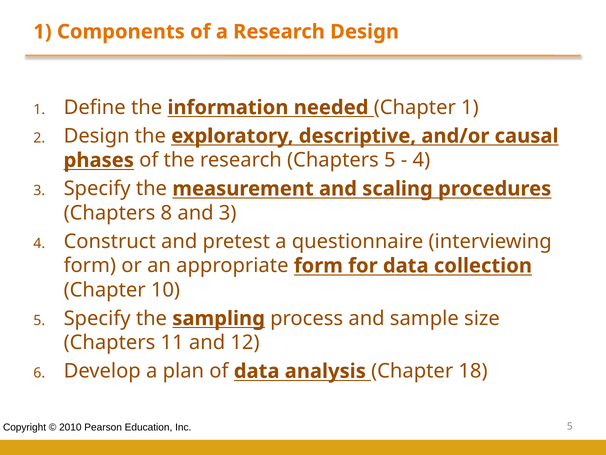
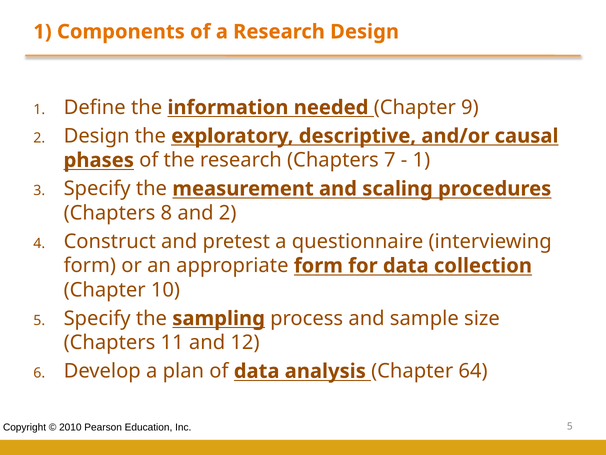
Chapter 1: 1 -> 9
Chapters 5: 5 -> 7
4 at (421, 160): 4 -> 1
and 3: 3 -> 2
18: 18 -> 64
